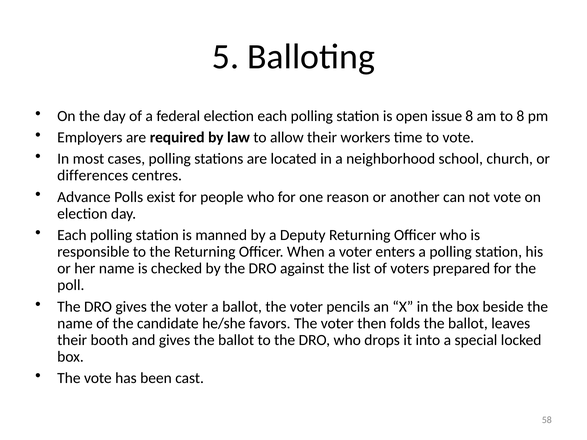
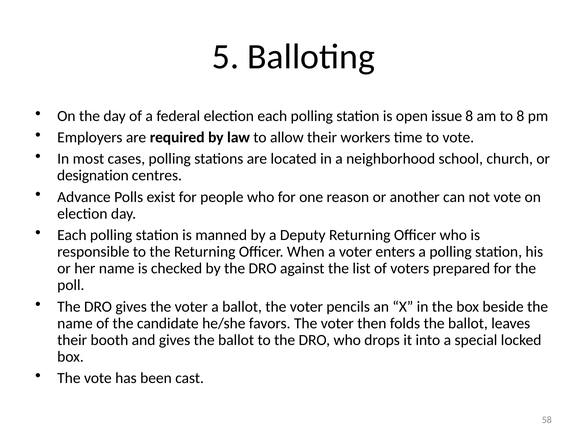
differences: differences -> designation
